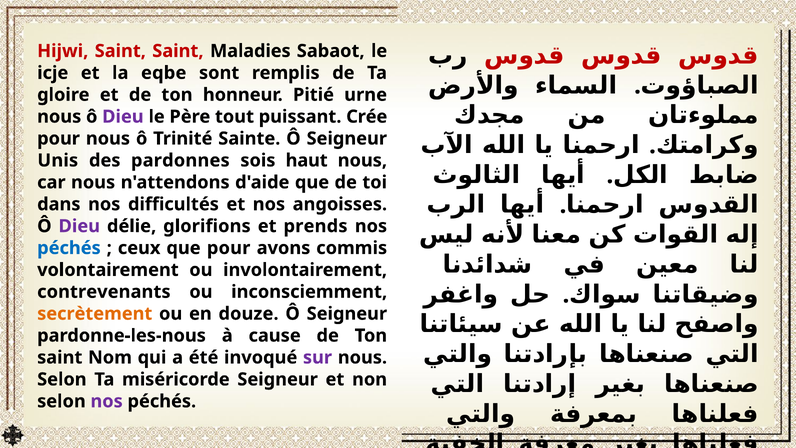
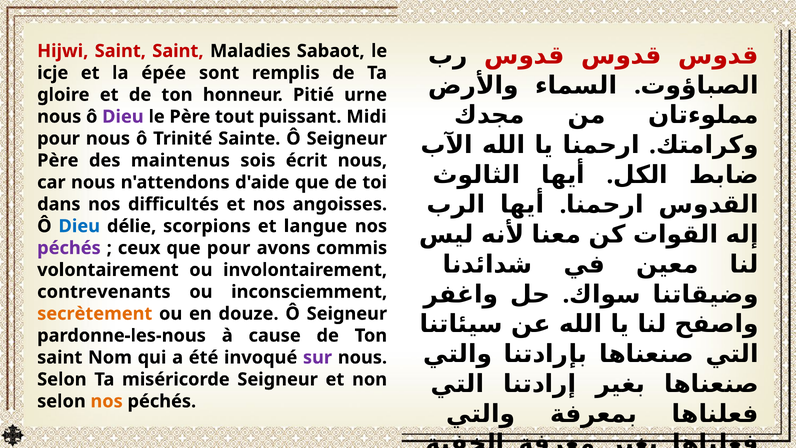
eqbe: eqbe -> épée
Crée: Crée -> Midi
Unis at (58, 160): Unis -> Père
pardonnes: pardonnes -> maintenus
haut: haut -> écrit
Dieu at (79, 226) colour: purple -> blue
glorifions: glorifions -> scorpions
prends: prends -> langue
péchés at (69, 248) colour: blue -> purple
nos at (107, 401) colour: purple -> orange
